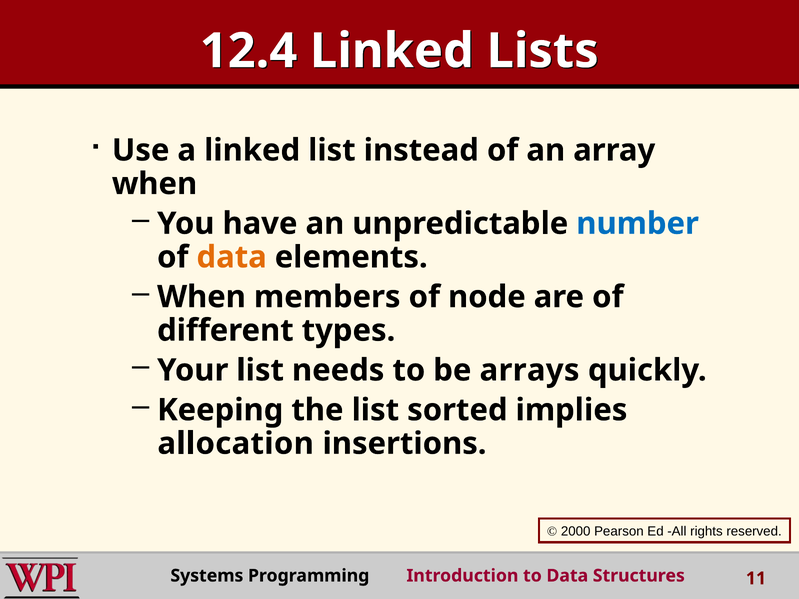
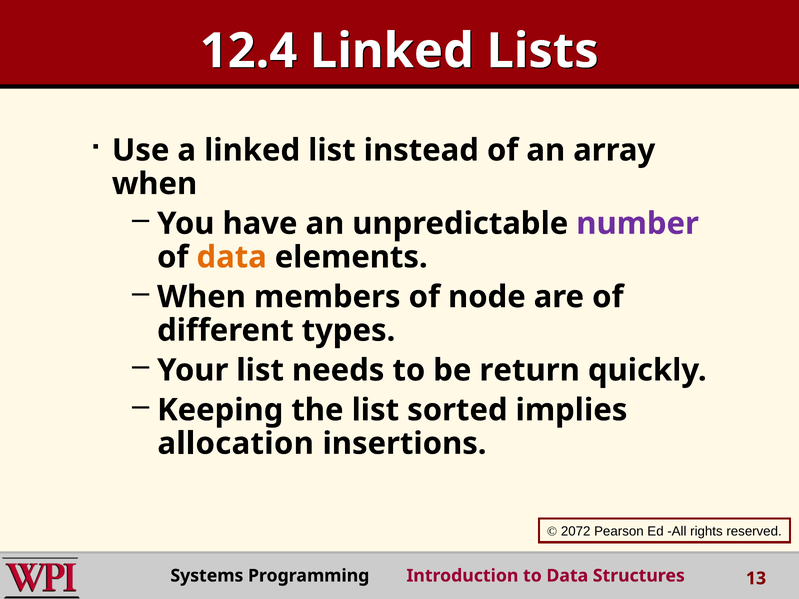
number colour: blue -> purple
arrays: arrays -> return
2000: 2000 -> 2072
11: 11 -> 13
